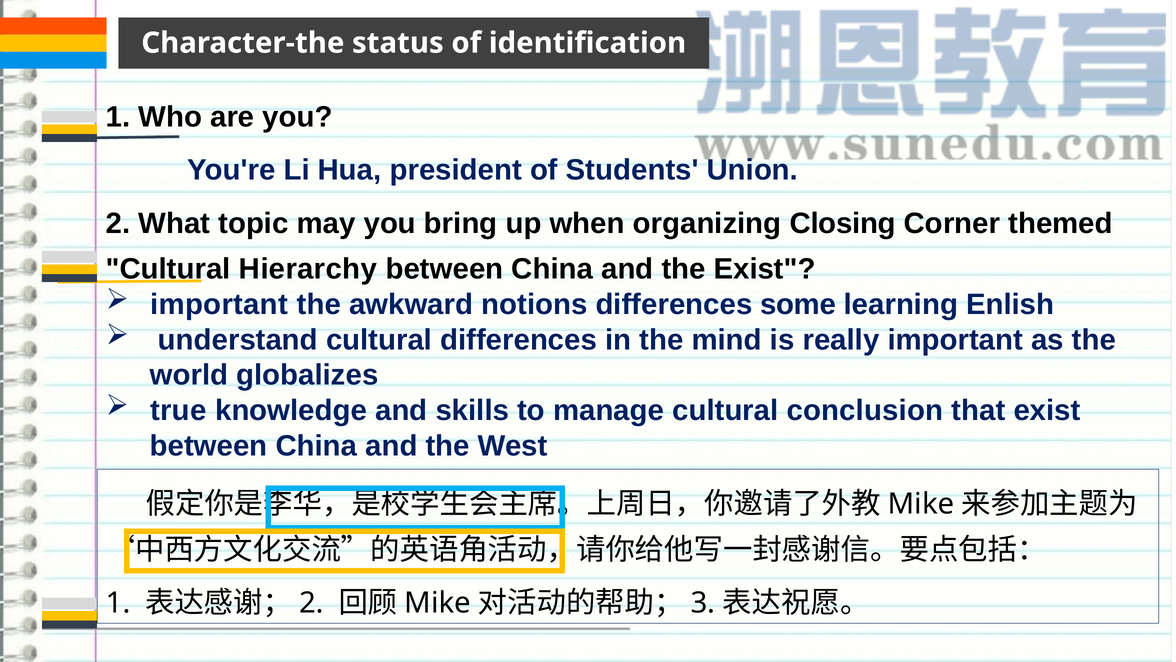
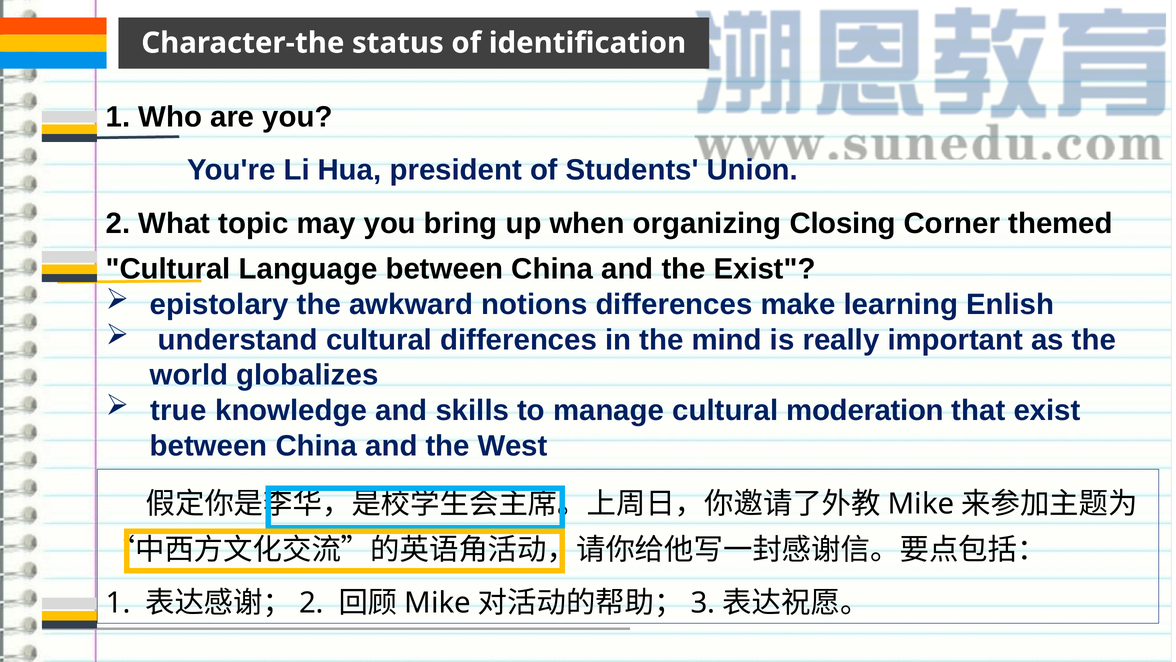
Hierarchy: Hierarchy -> Language
important at (219, 304): important -> epistolary
some: some -> make
conclusion: conclusion -> moderation
